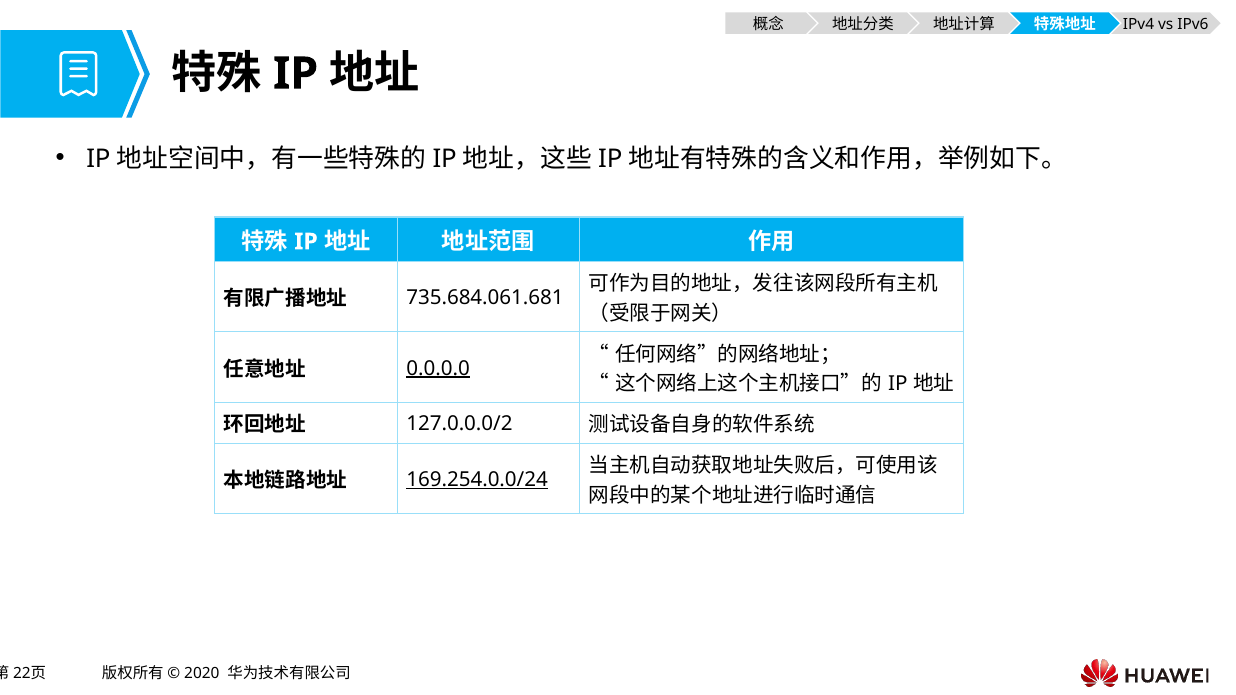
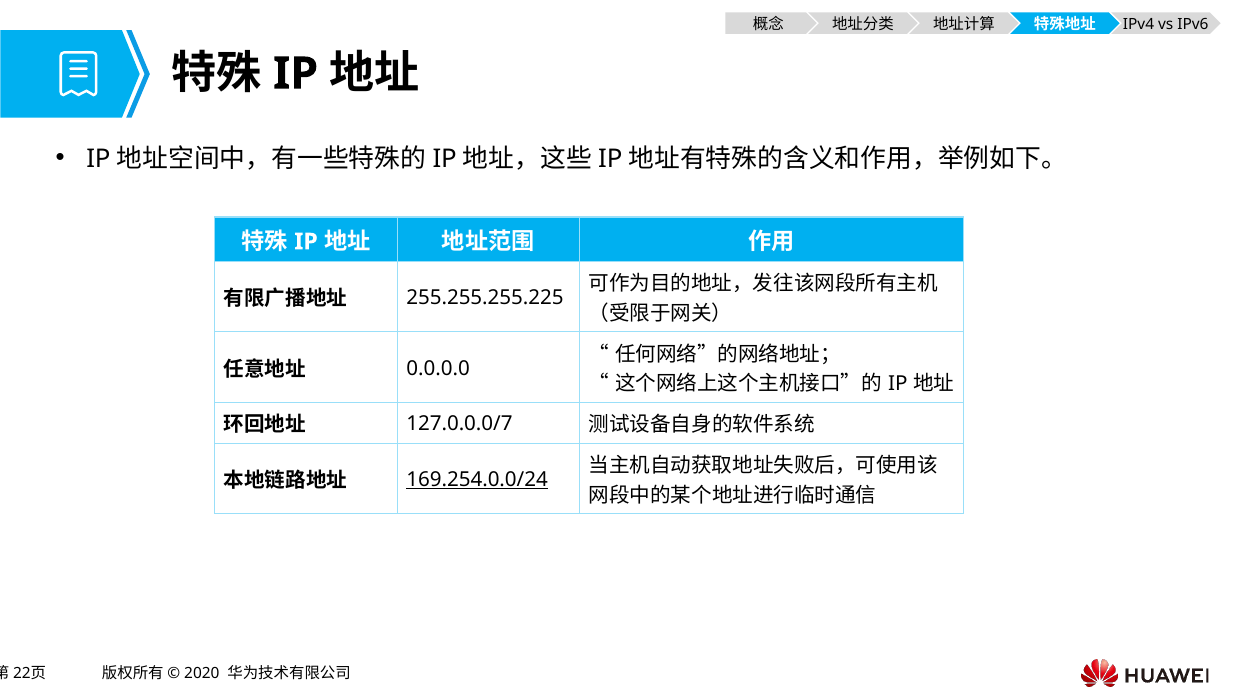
735.684.061.681: 735.684.061.681 -> 255.255.255.225
0.0.0.0 underline: present -> none
127.0.0.0/2: 127.0.0.0/2 -> 127.0.0.0/7
